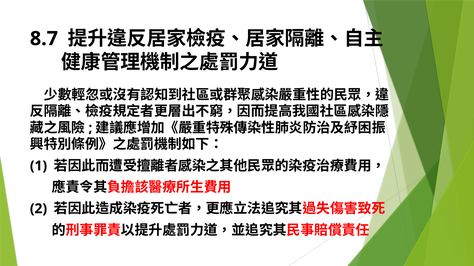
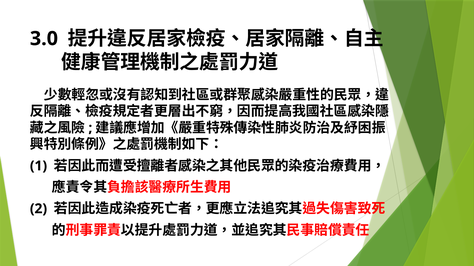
8.7: 8.7 -> 3.0
